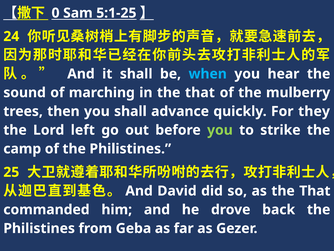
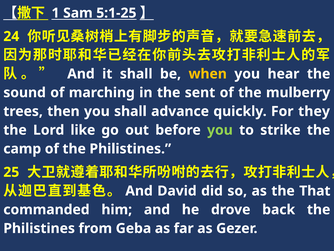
0: 0 -> 1
when colour: light blue -> yellow
in the that: that -> sent
left: left -> like
